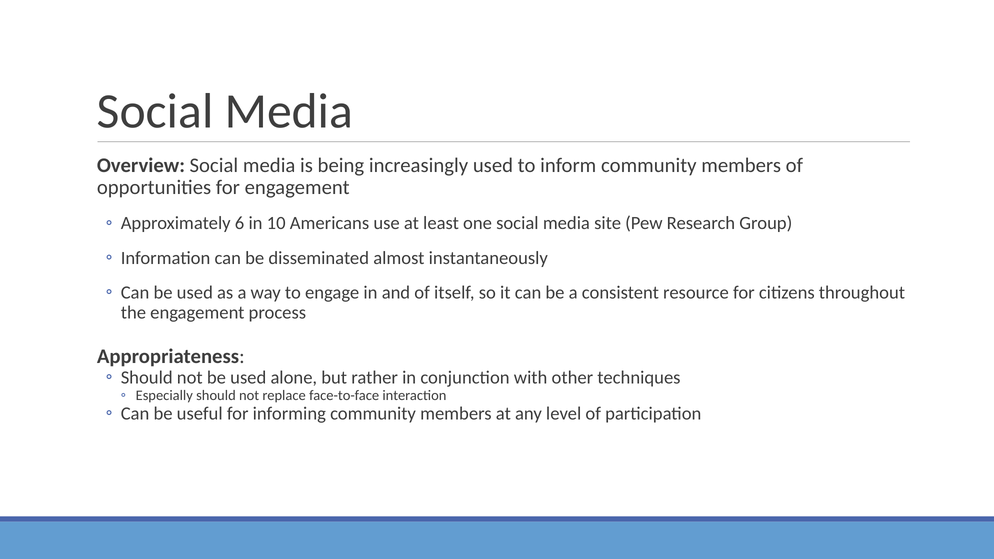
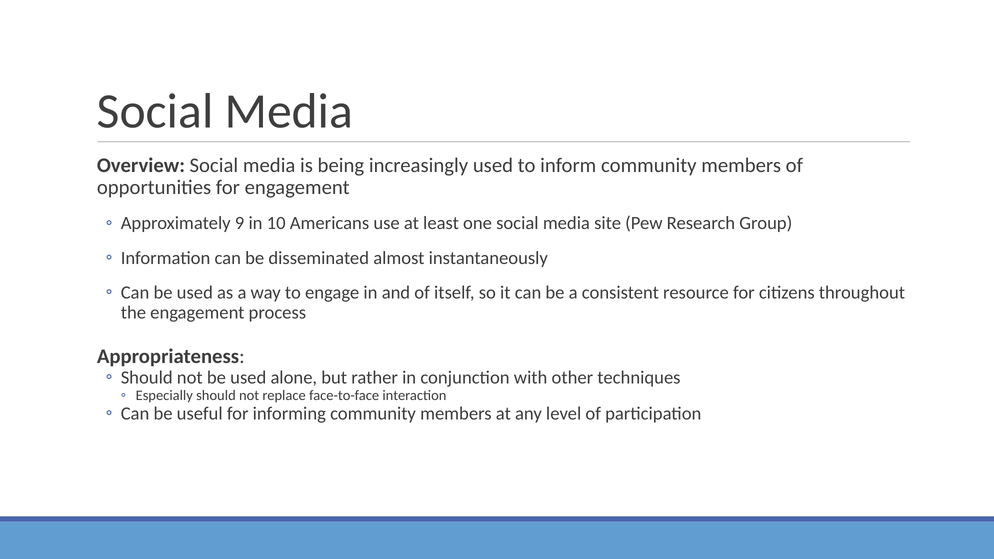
6: 6 -> 9
